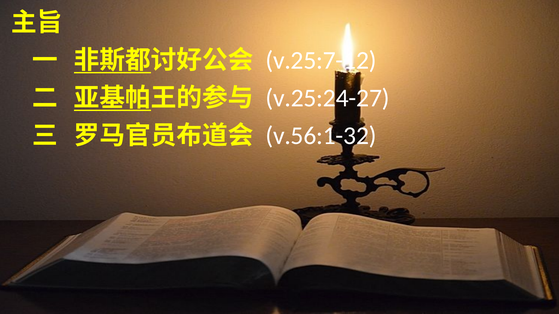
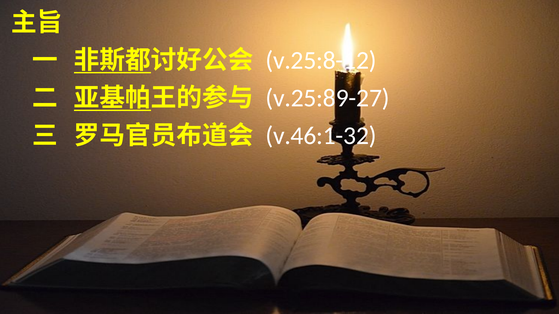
v.25:7-12: v.25:7-12 -> v.25:8-12
v.25:24-27: v.25:24-27 -> v.25:89-27
v.56:1-32: v.56:1-32 -> v.46:1-32
